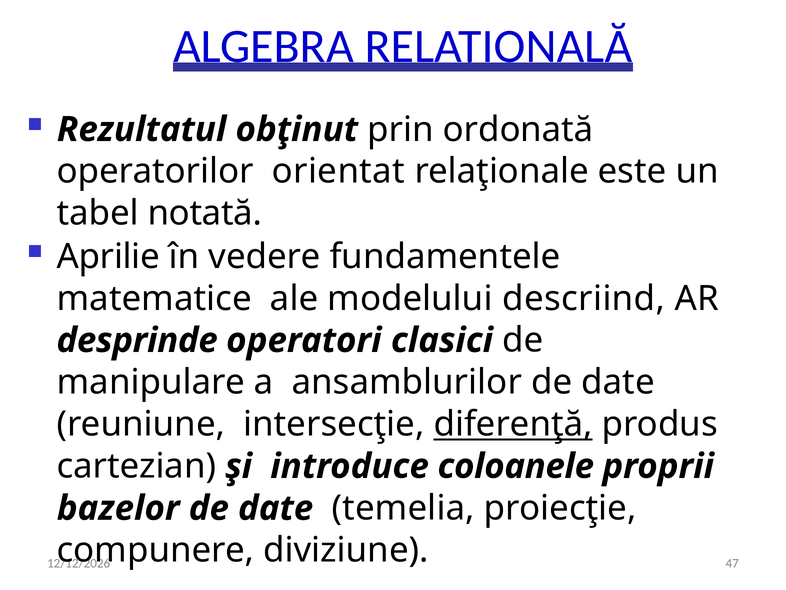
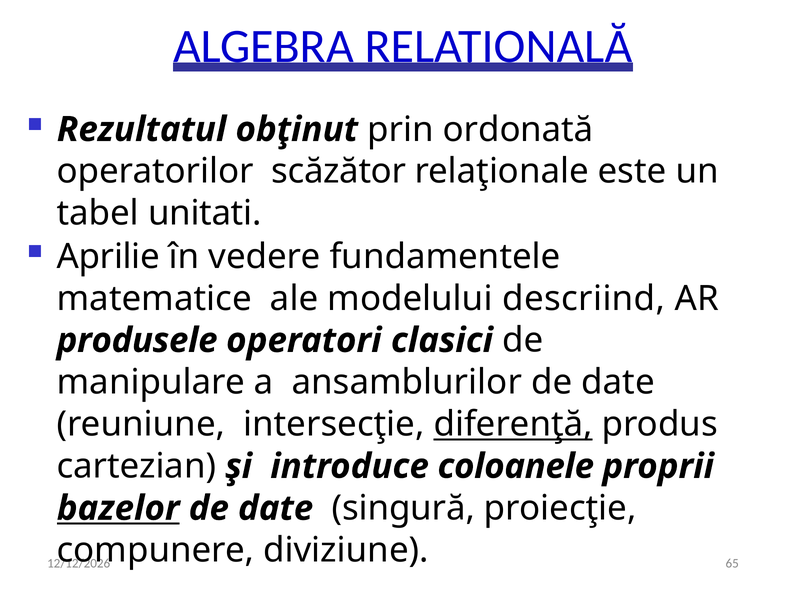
orientat: orientat -> scăzător
notată: notată -> unitati
desprinde: desprinde -> produsele
bazelor underline: none -> present
temelia: temelia -> singură
47: 47 -> 65
